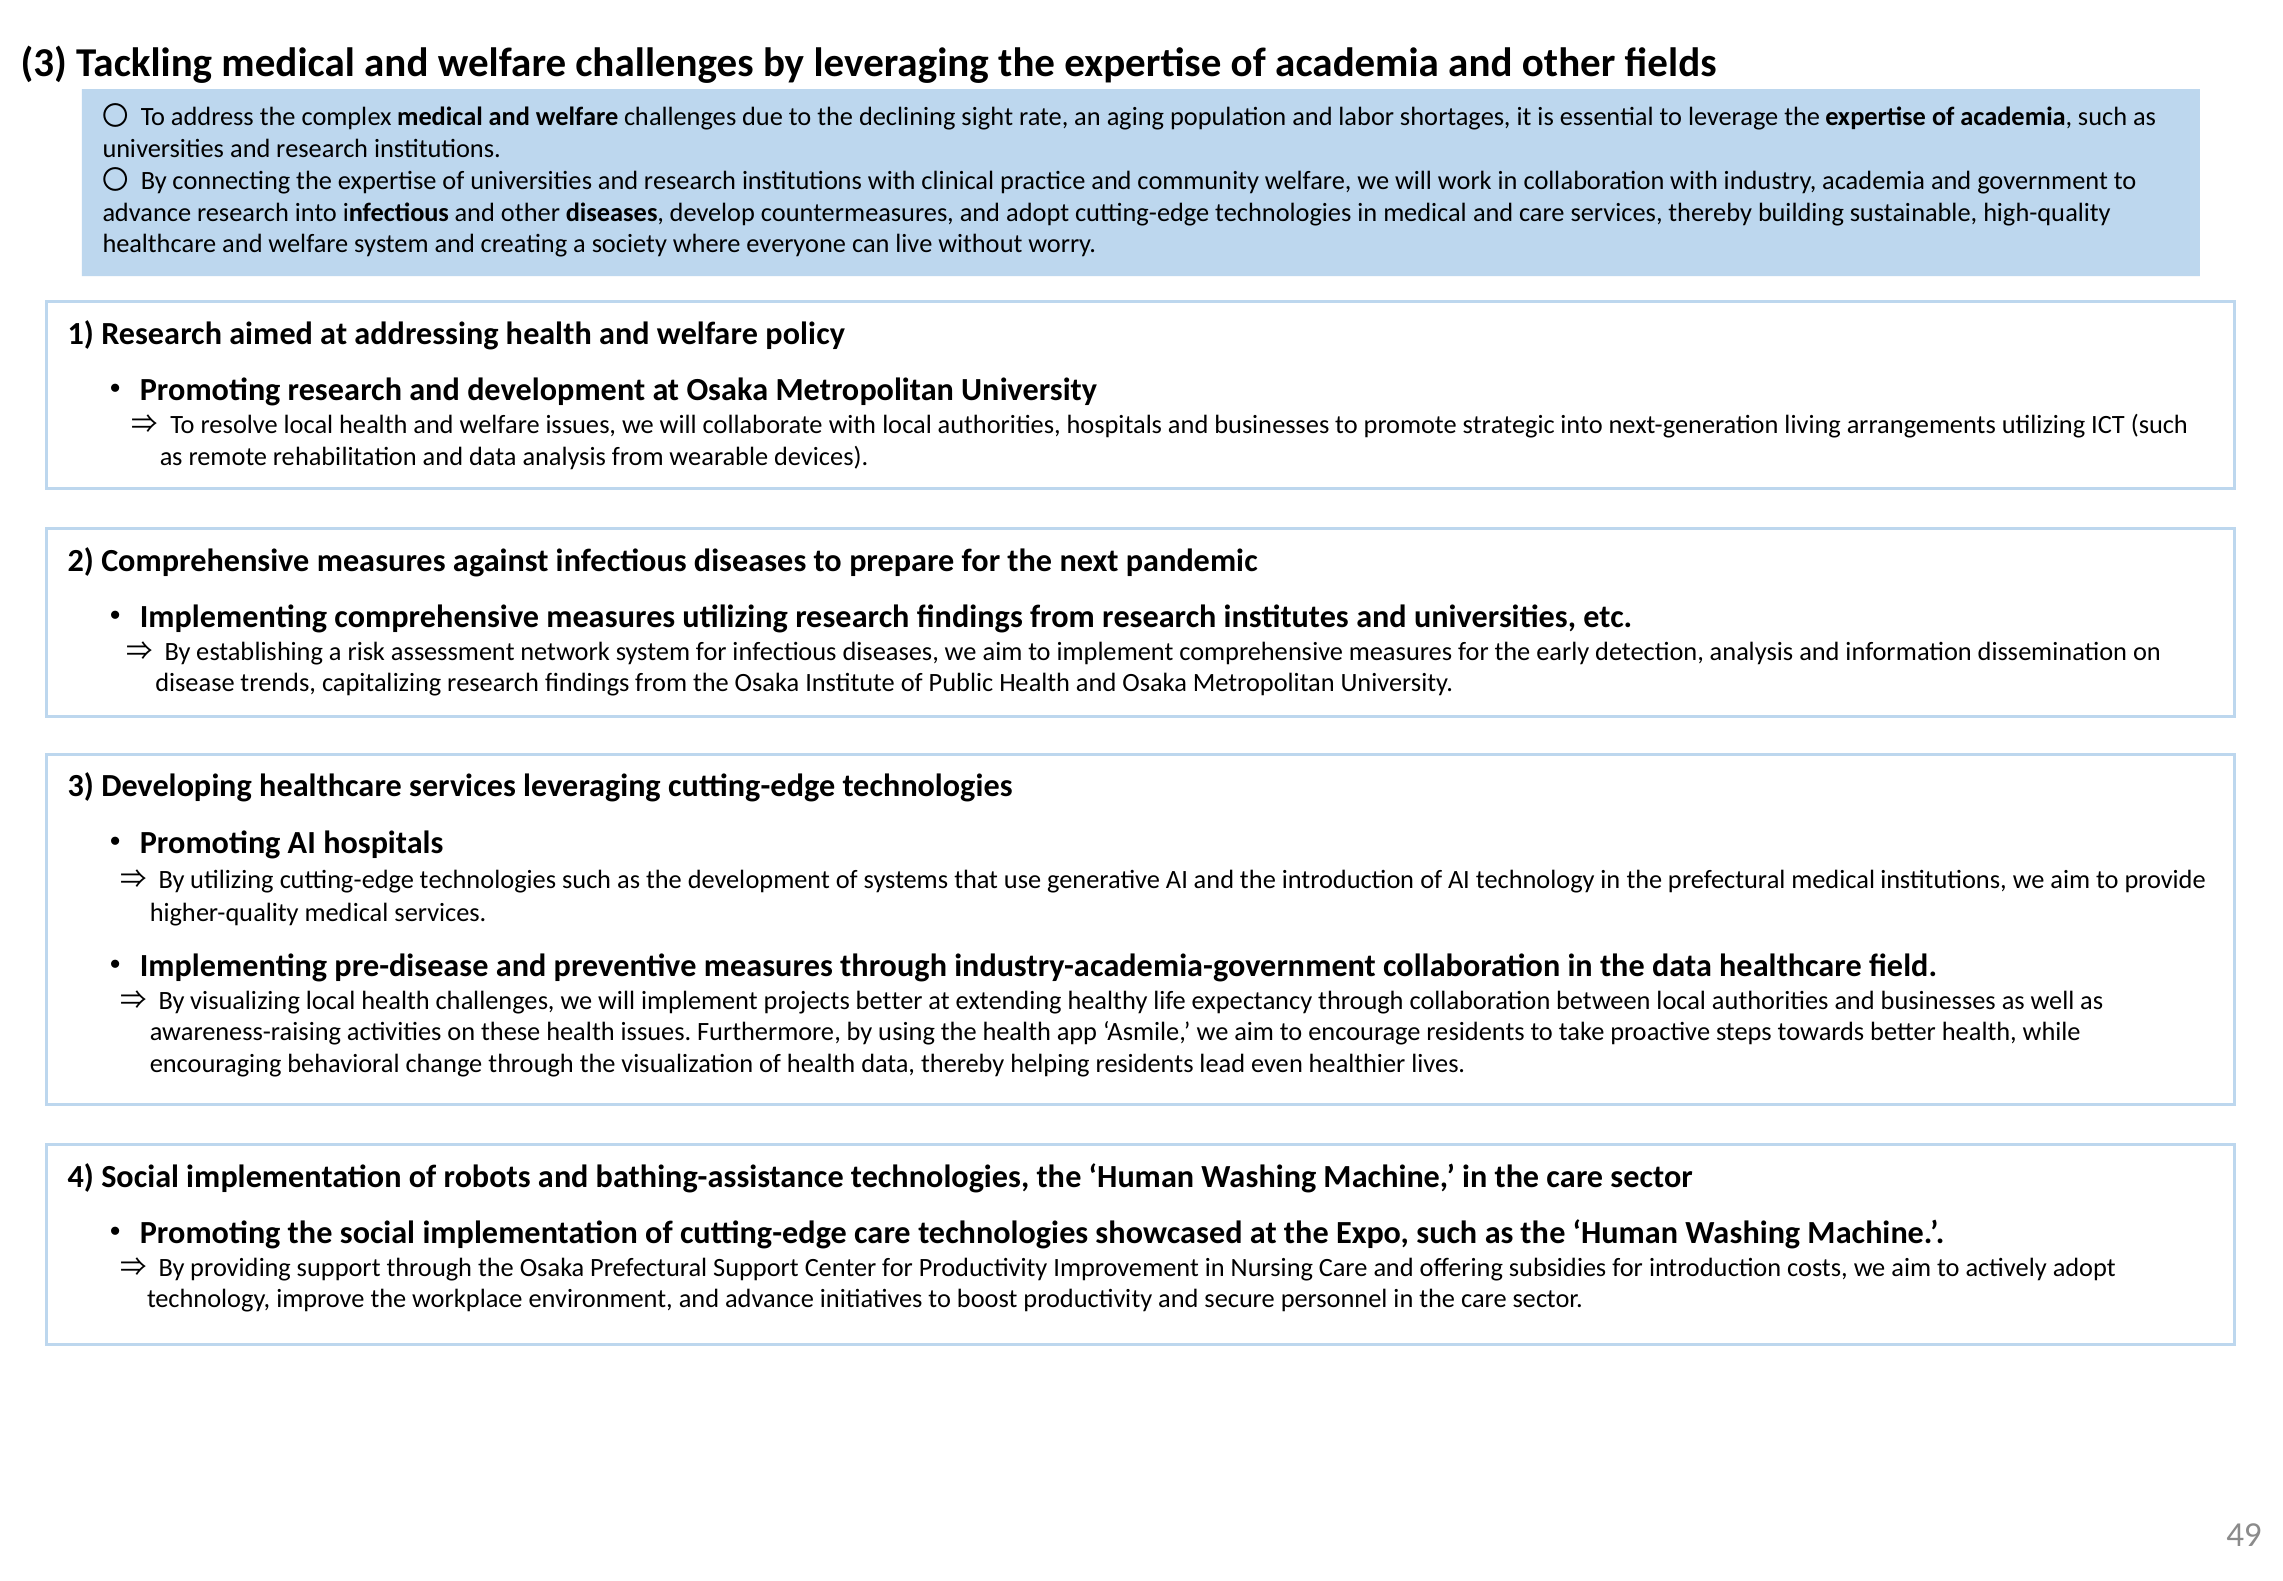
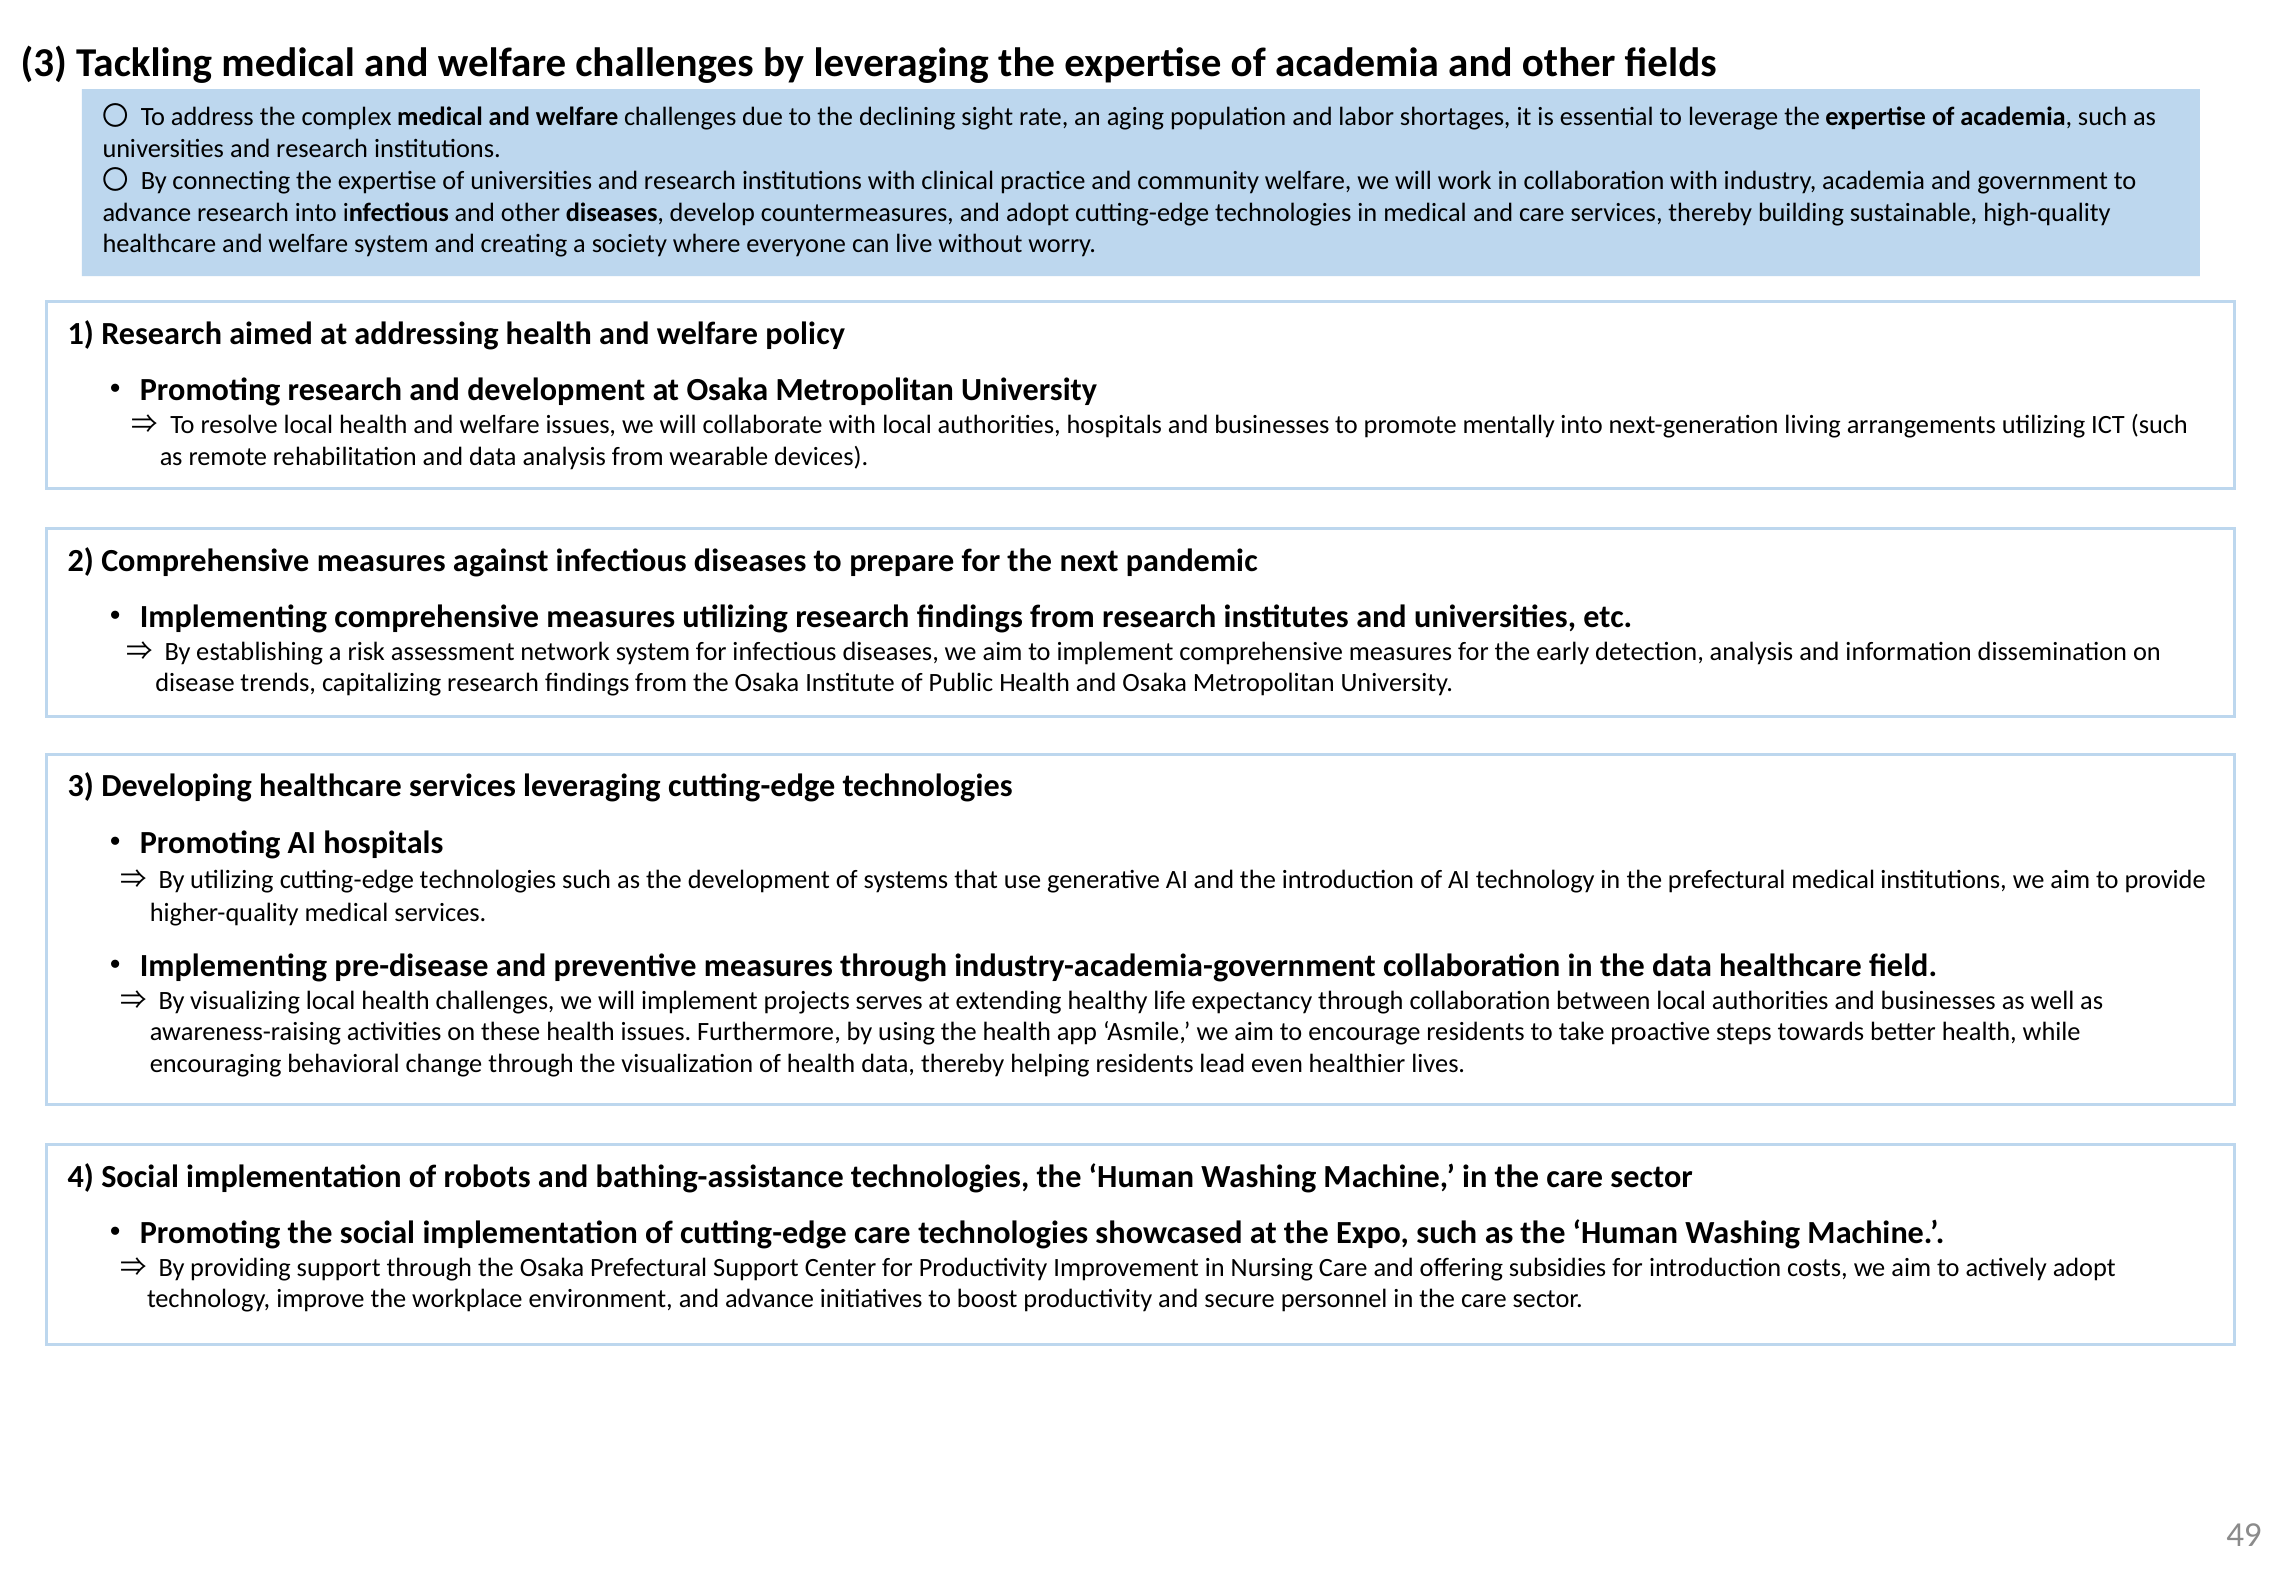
strategic: strategic -> mentally
projects better: better -> serves
